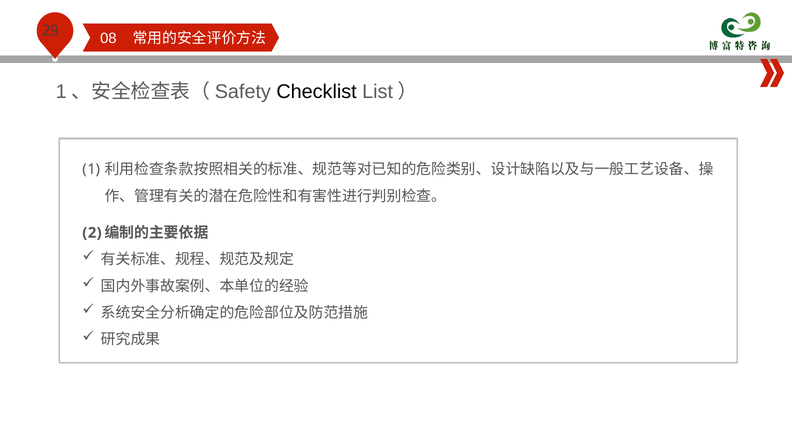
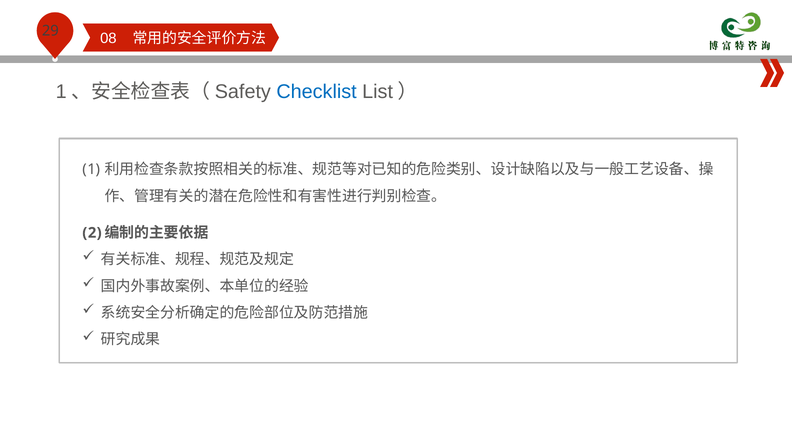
Checklist colour: black -> blue
